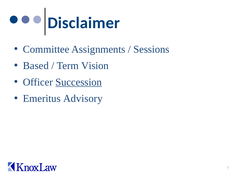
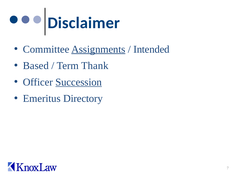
Assignments underline: none -> present
Sessions: Sessions -> Intended
Vision: Vision -> Thank
Advisory: Advisory -> Directory
